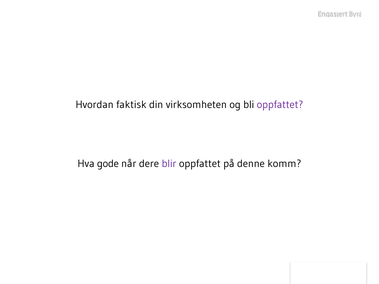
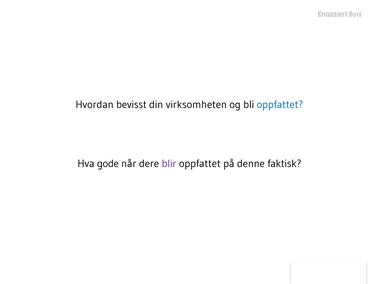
faktisk: faktisk -> bevisst
oppfattet at (280, 105) colour: purple -> blue
komm: komm -> faktisk
